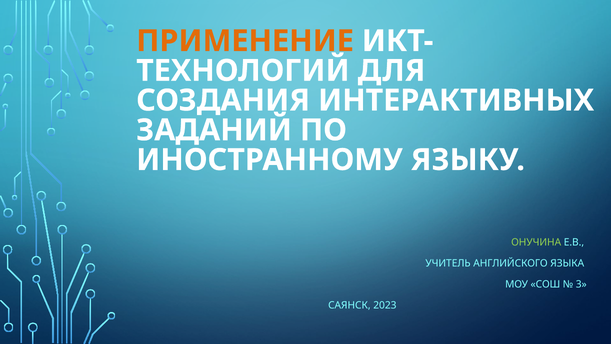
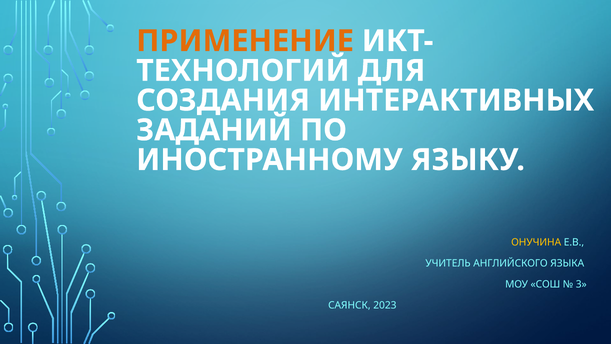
ОНУЧИНА colour: light green -> yellow
